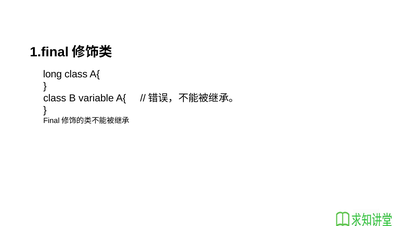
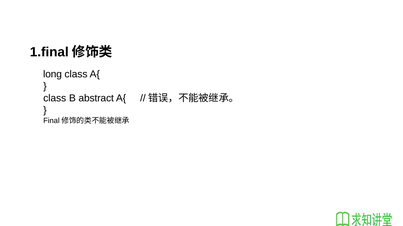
variable: variable -> abstract
